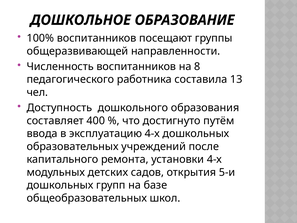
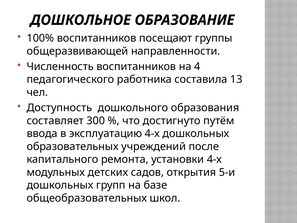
8: 8 -> 4
400: 400 -> 300
